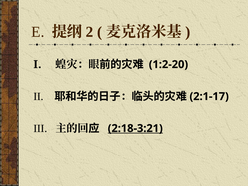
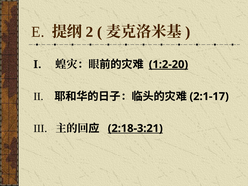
1:2-20 underline: none -> present
